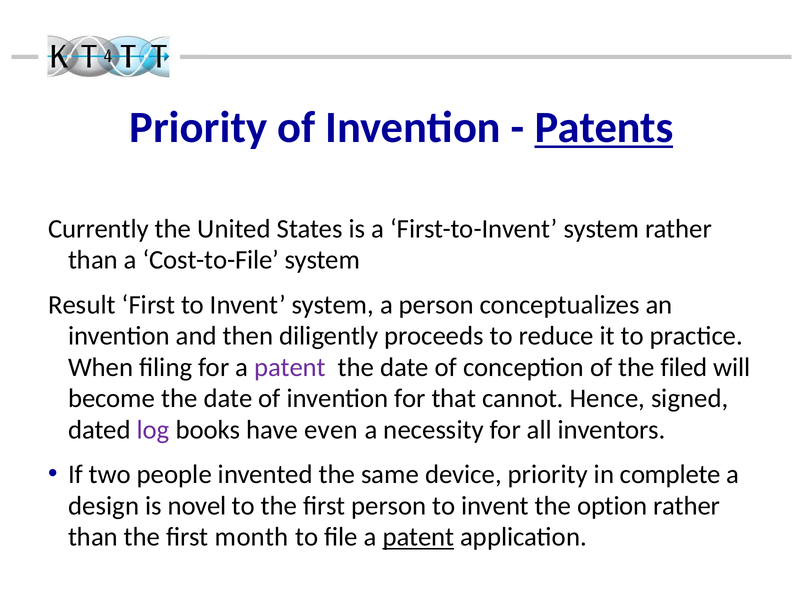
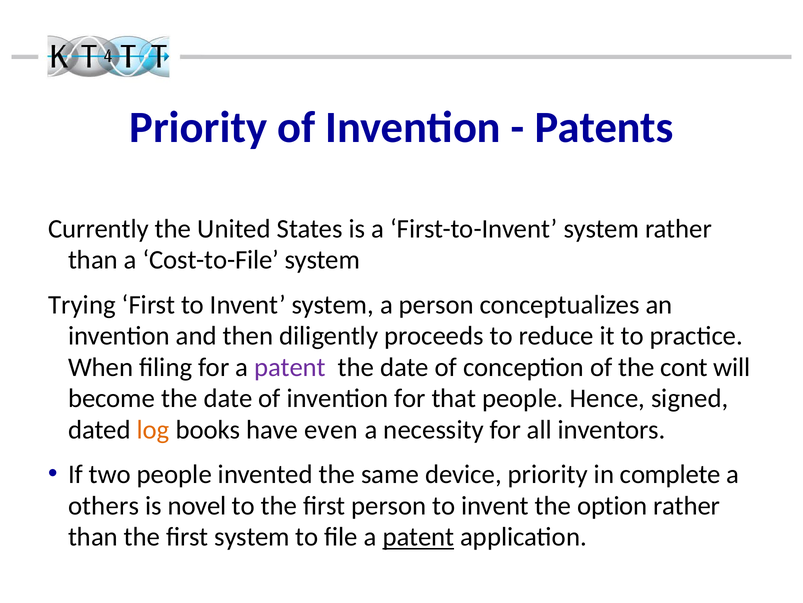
Patents underline: present -> none
Result: Result -> Trying
filed: filed -> cont
that cannot: cannot -> people
log colour: purple -> orange
design: design -> others
first month: month -> system
